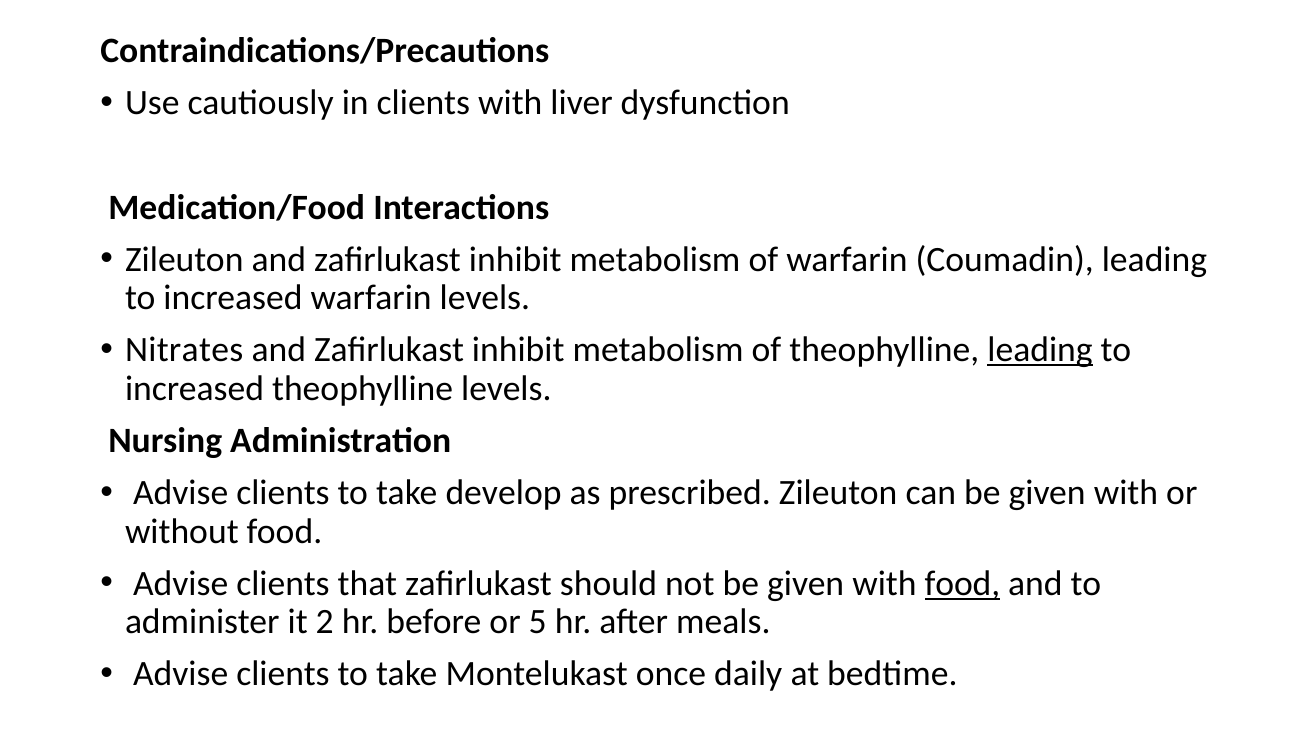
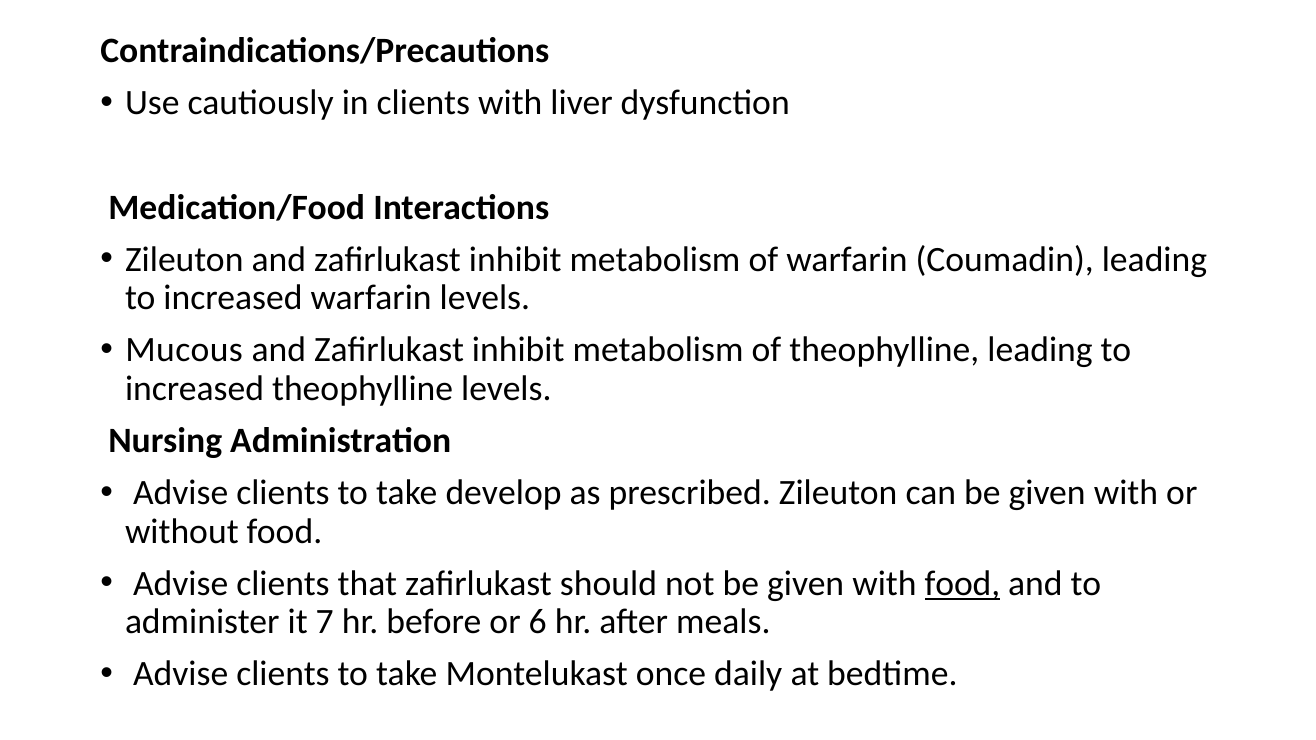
Nitrates: Nitrates -> Mucous
leading at (1040, 350) underline: present -> none
2: 2 -> 7
5: 5 -> 6
